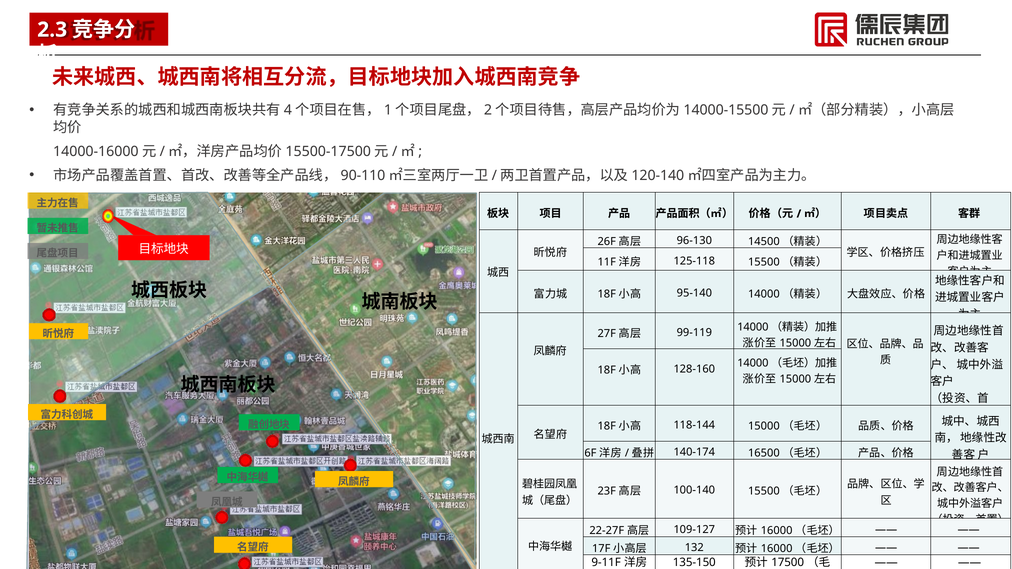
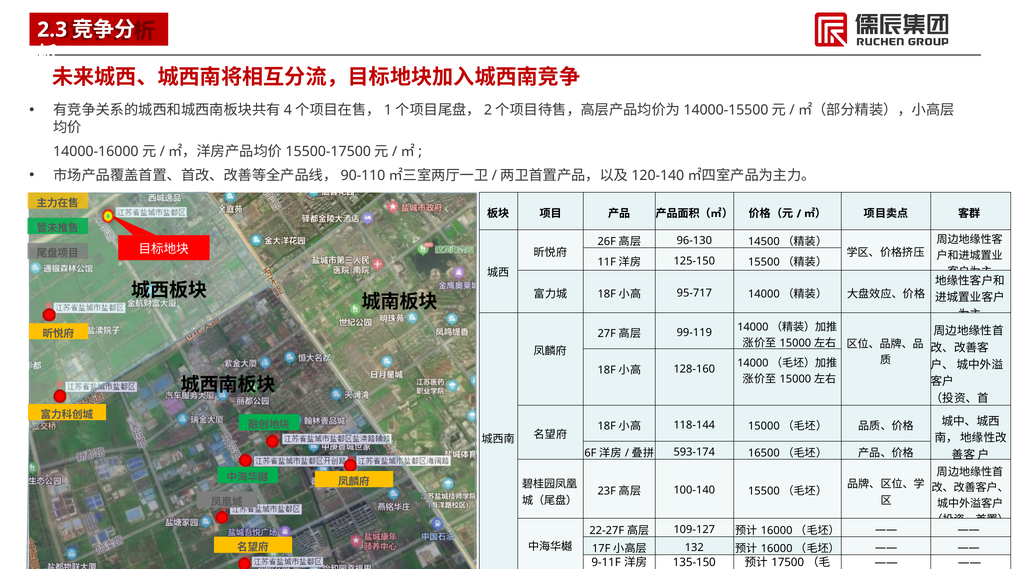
125-118: 125-118 -> 125-150
95-140: 95-140 -> 95-717
140-174: 140-174 -> 593-174
